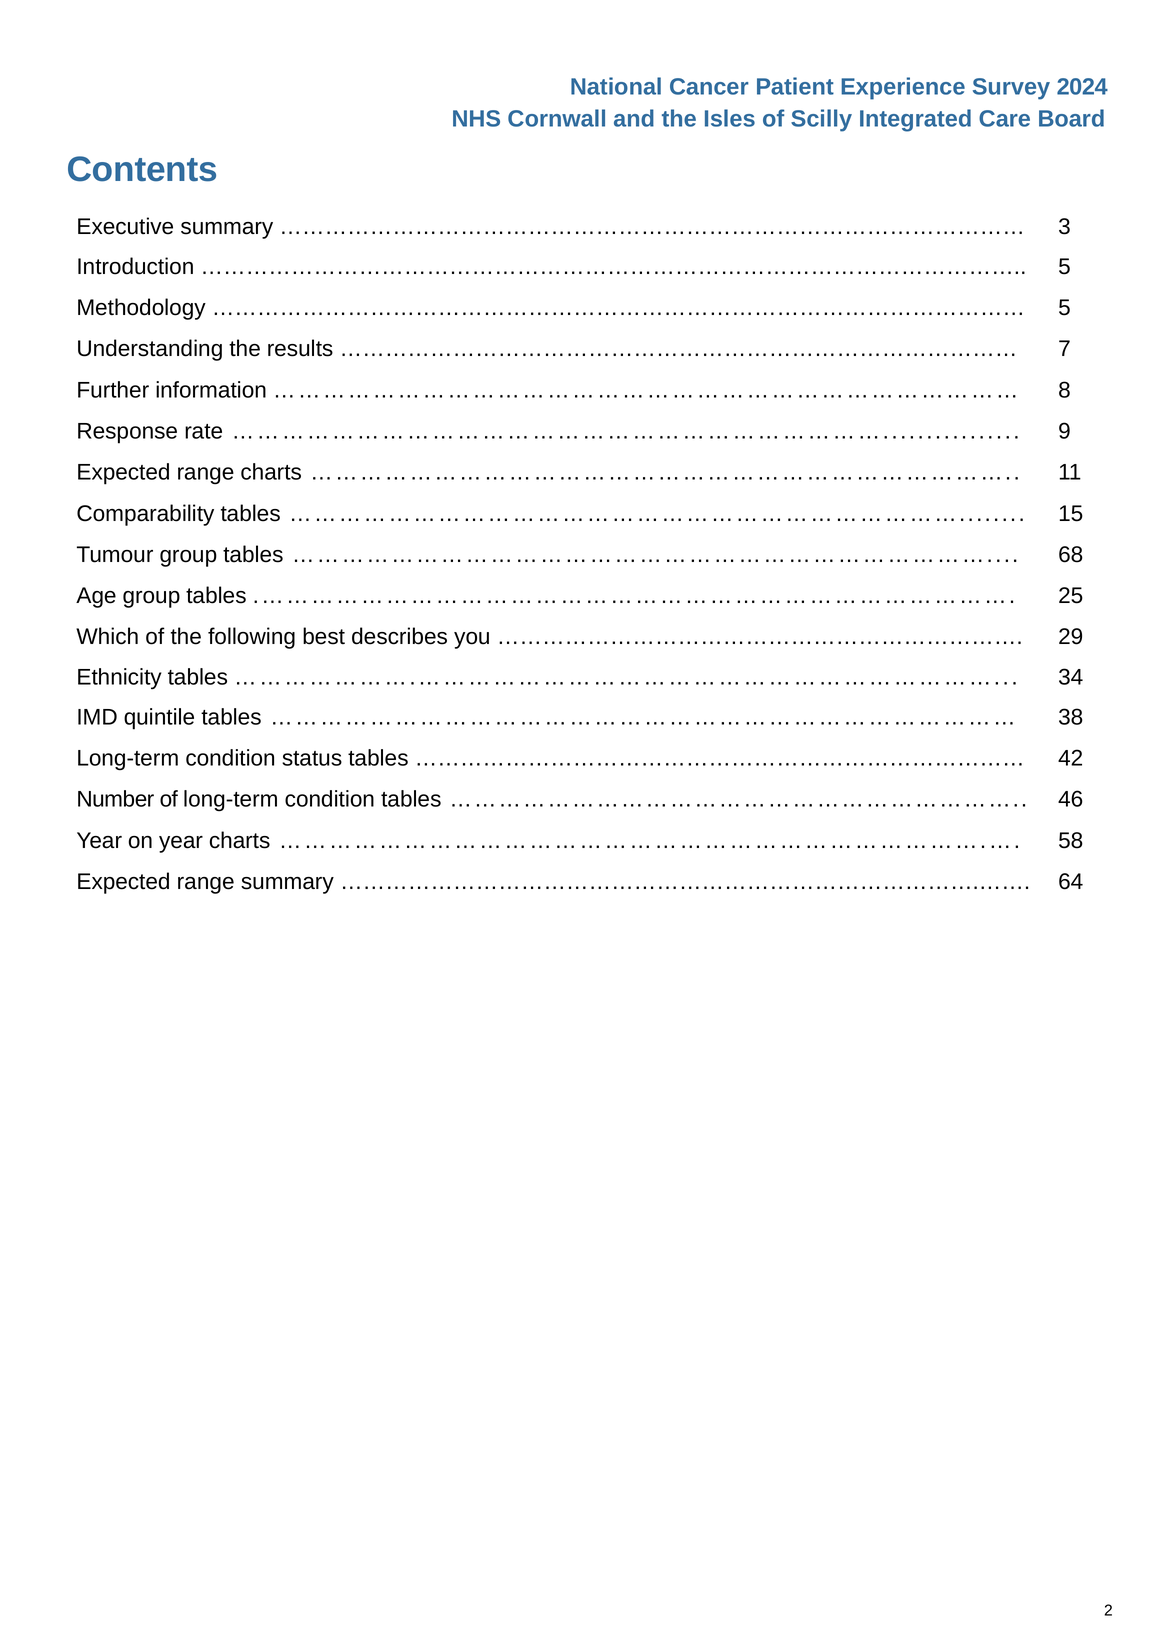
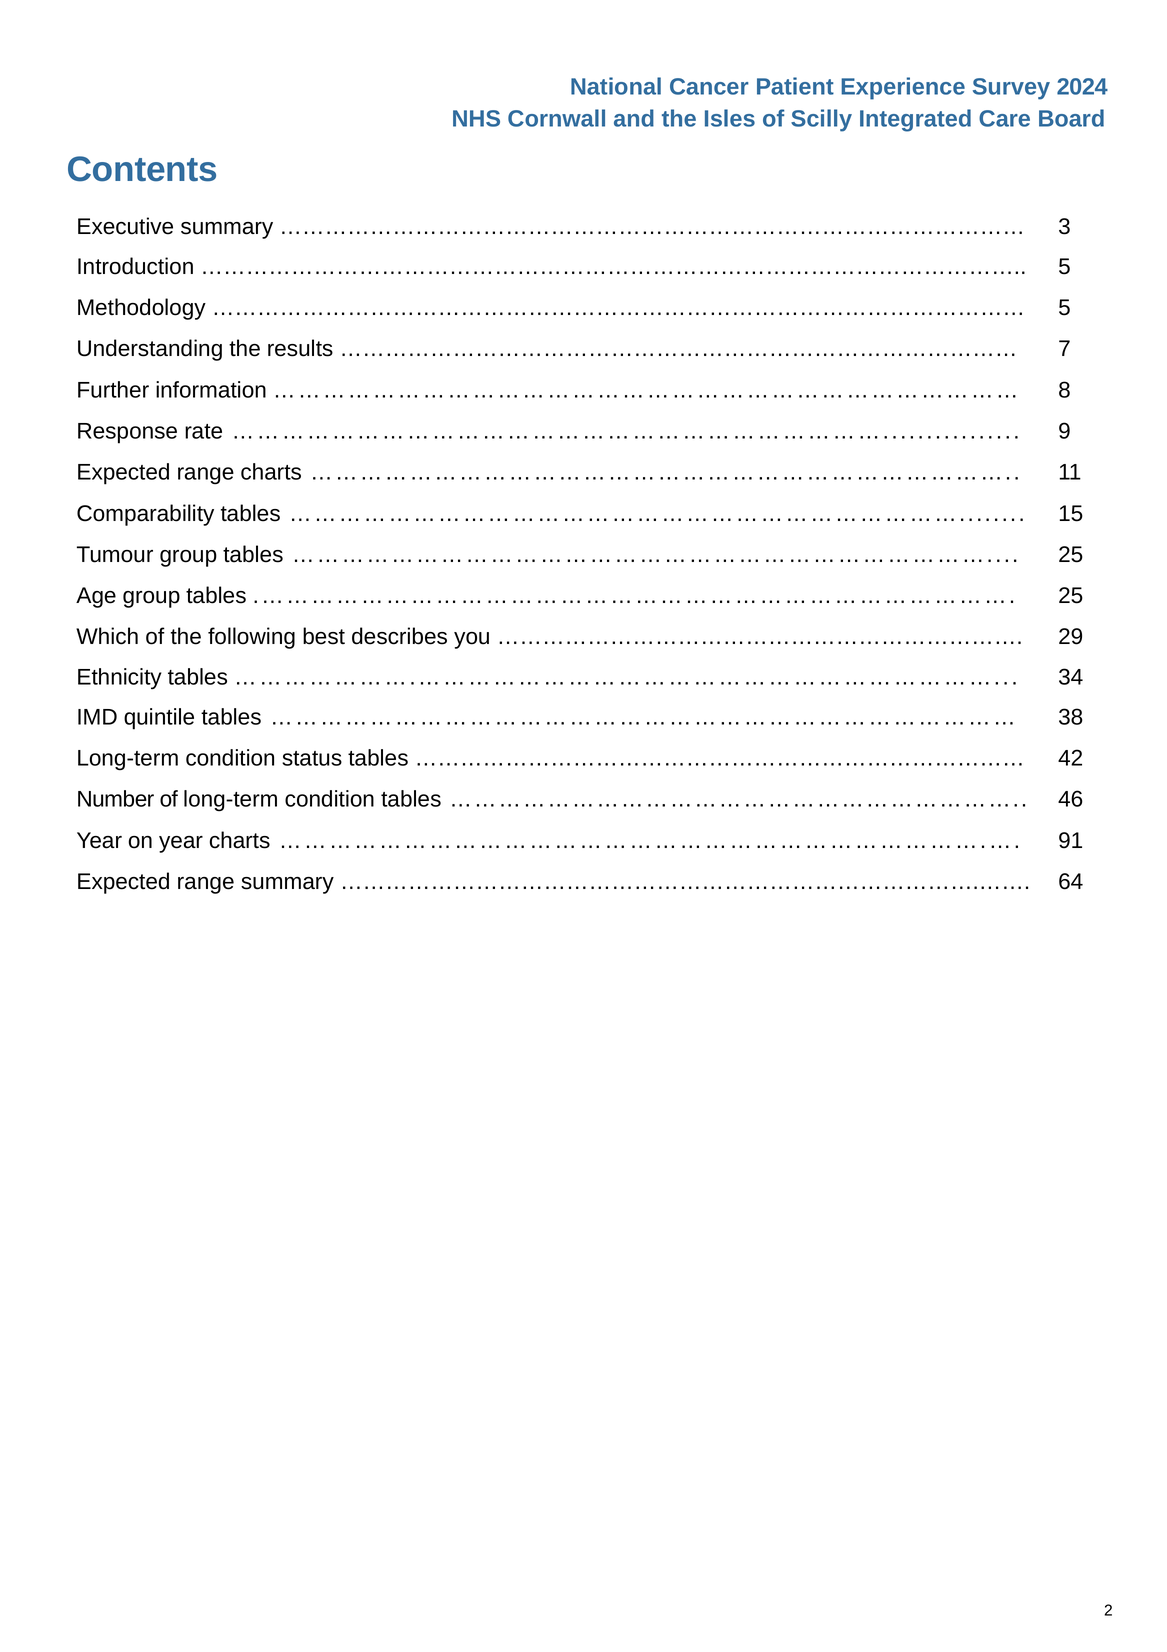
68 at (1071, 555): 68 -> 25
58: 58 -> 91
